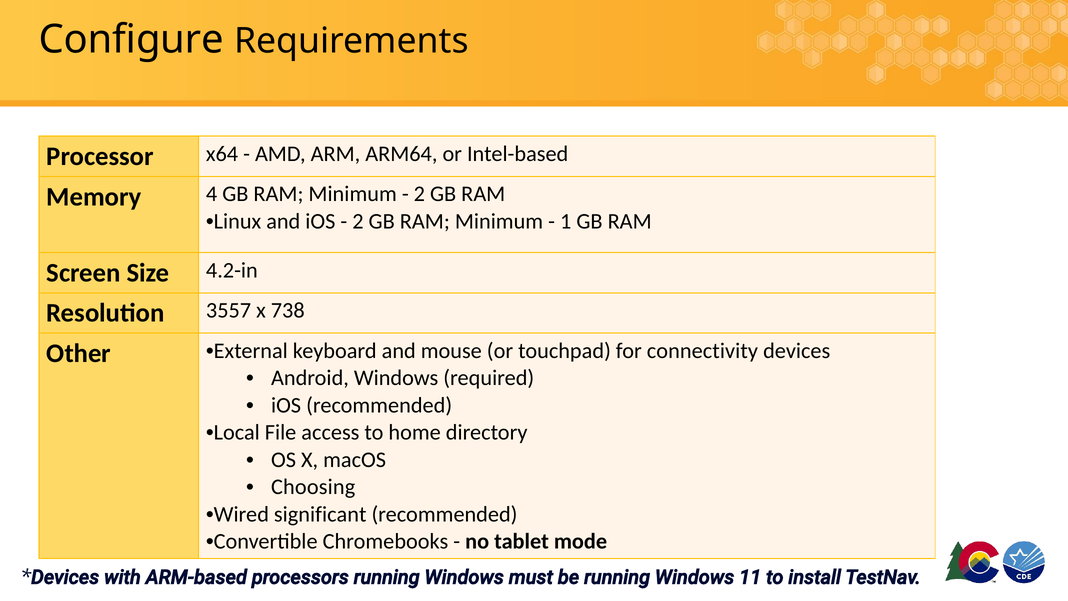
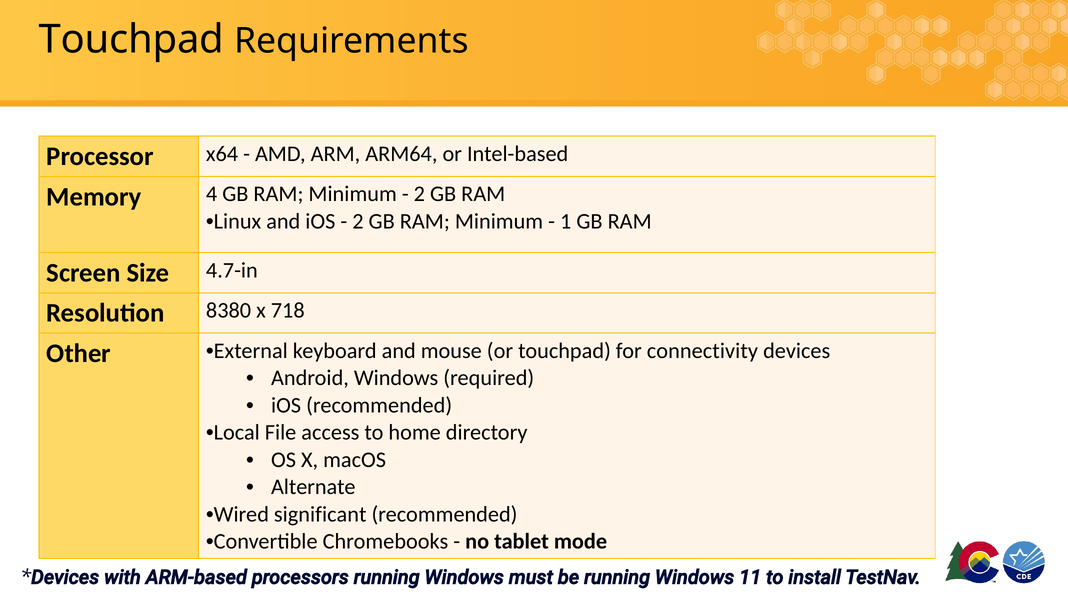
Configure at (131, 39): Configure -> Touchpad
4.2-in: 4.2-in -> 4.7-in
3557: 3557 -> 8380
738: 738 -> 718
Choosing: Choosing -> Alternate
